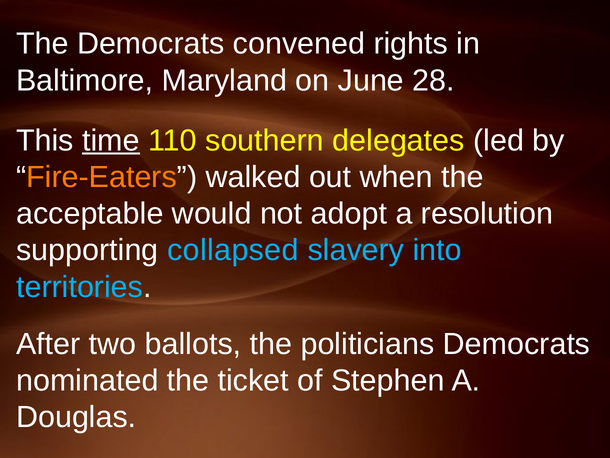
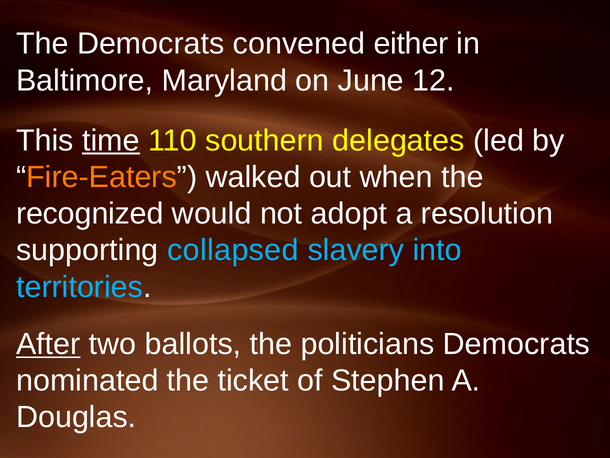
rights: rights -> either
28: 28 -> 12
acceptable: acceptable -> recognized
After underline: none -> present
